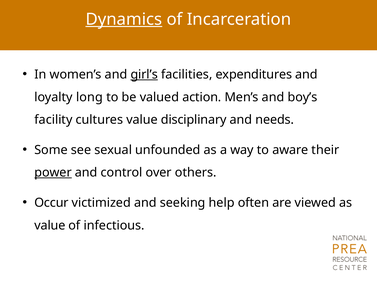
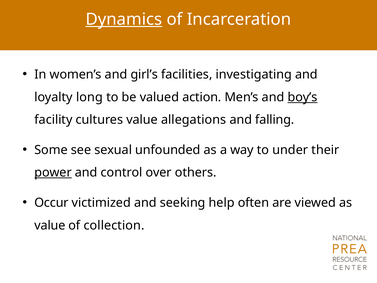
girl’s underline: present -> none
expenditures: expenditures -> investigating
boy’s underline: none -> present
disciplinary: disciplinary -> allegations
needs: needs -> falling
aware: aware -> under
infectious: infectious -> collection
